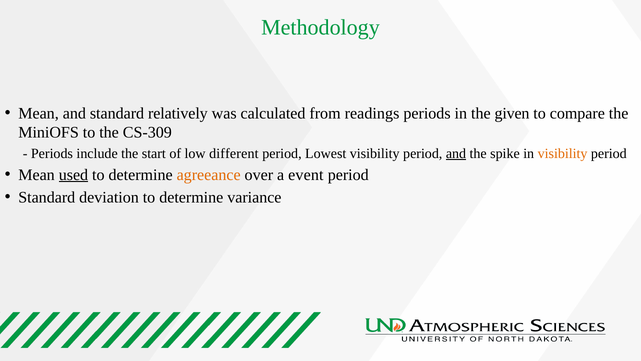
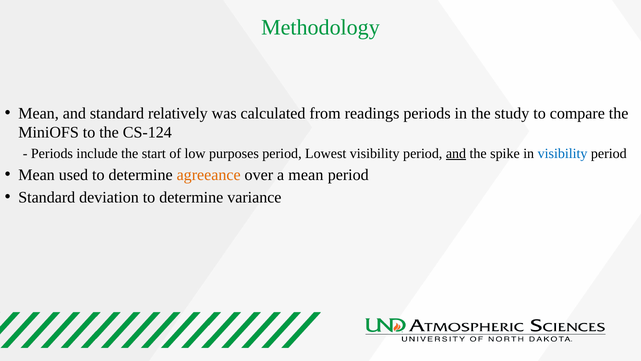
given: given -> study
CS-309: CS-309 -> CS-124
different: different -> purposes
visibility at (563, 153) colour: orange -> blue
used underline: present -> none
a event: event -> mean
